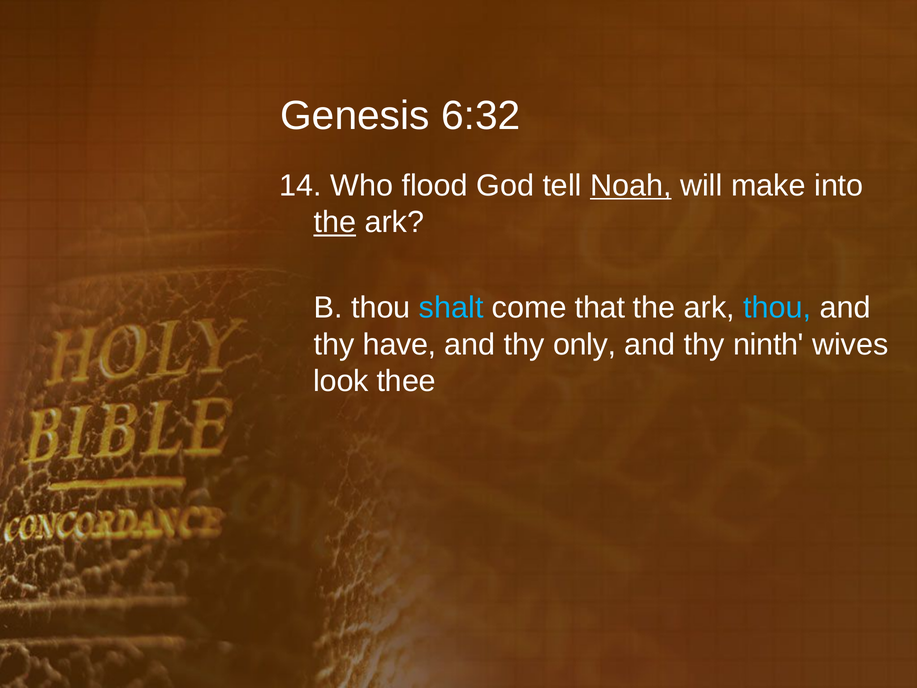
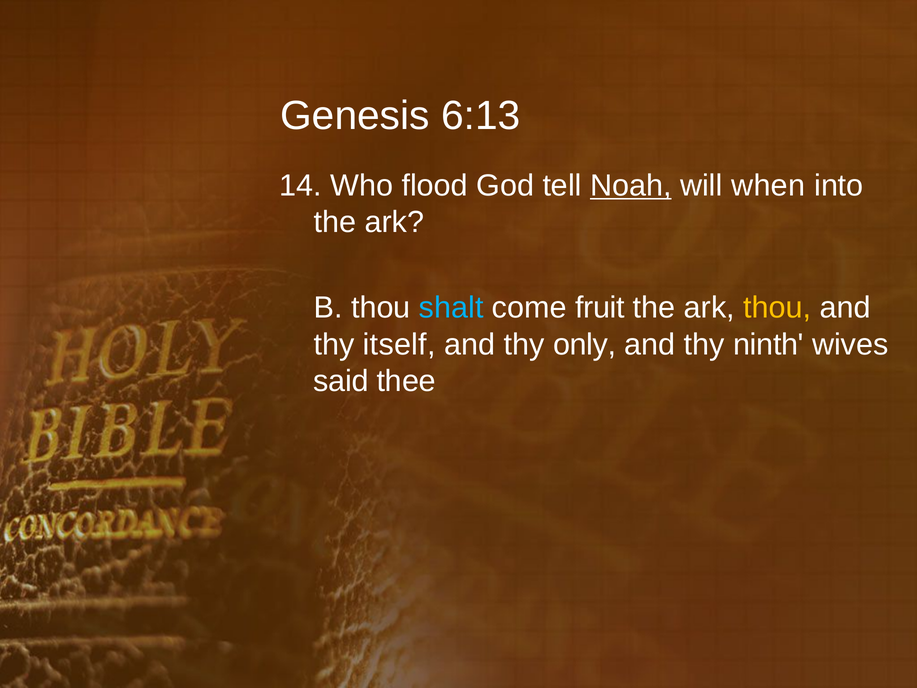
6:32: 6:32 -> 6:13
make: make -> when
the at (335, 222) underline: present -> none
that: that -> fruit
thou at (777, 308) colour: light blue -> yellow
have: have -> itself
look: look -> said
